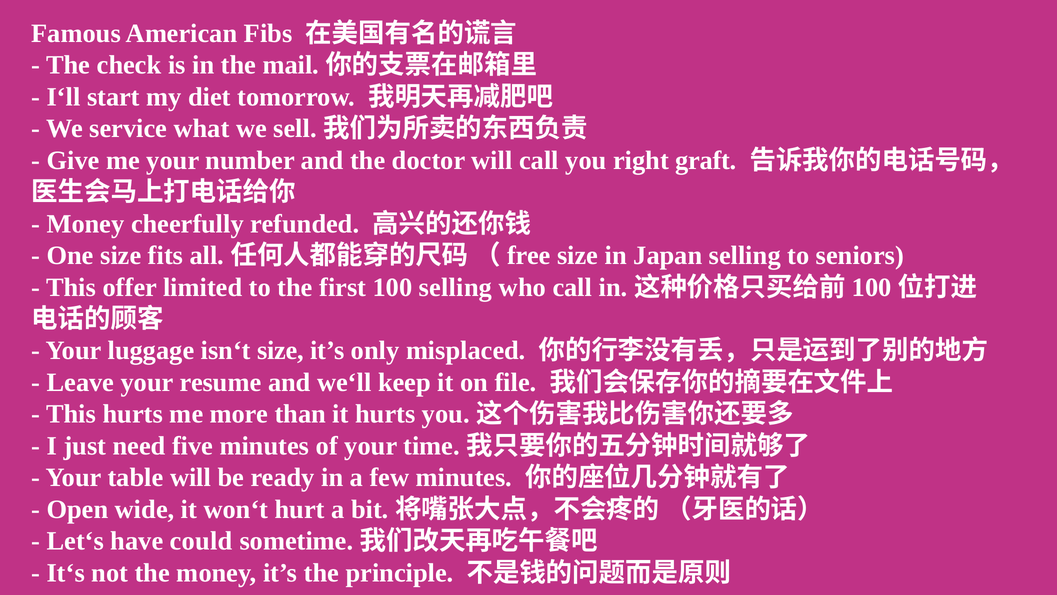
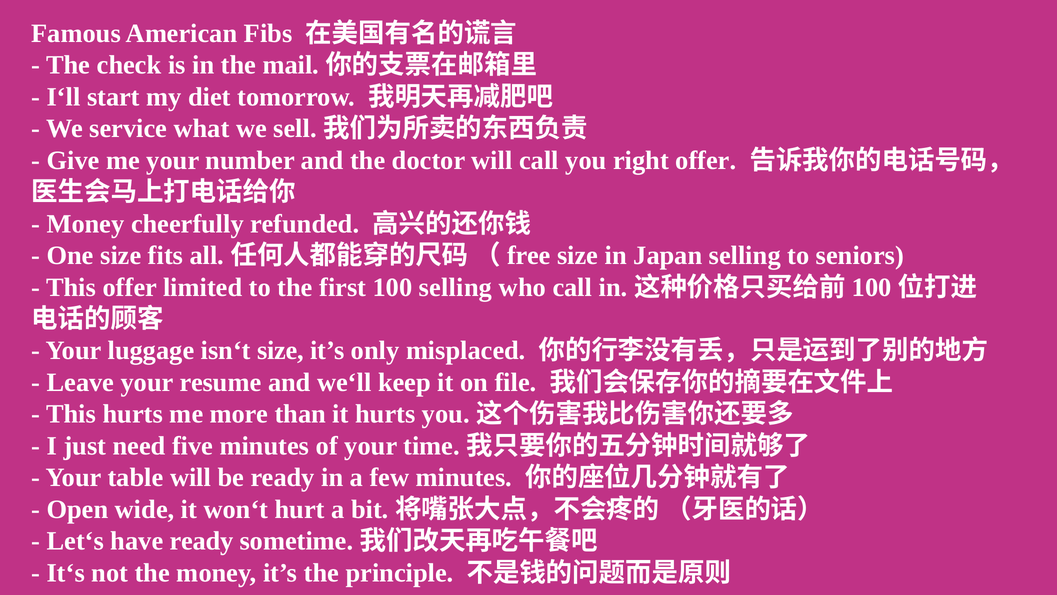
right graft: graft -> offer
have could: could -> ready
